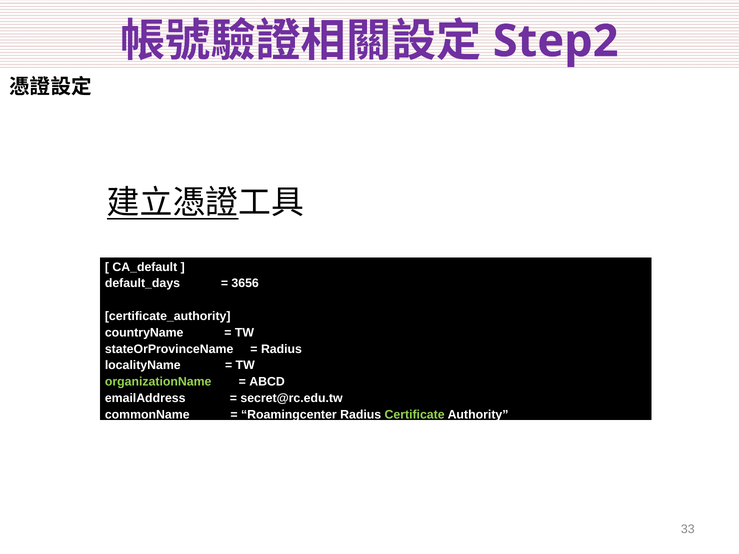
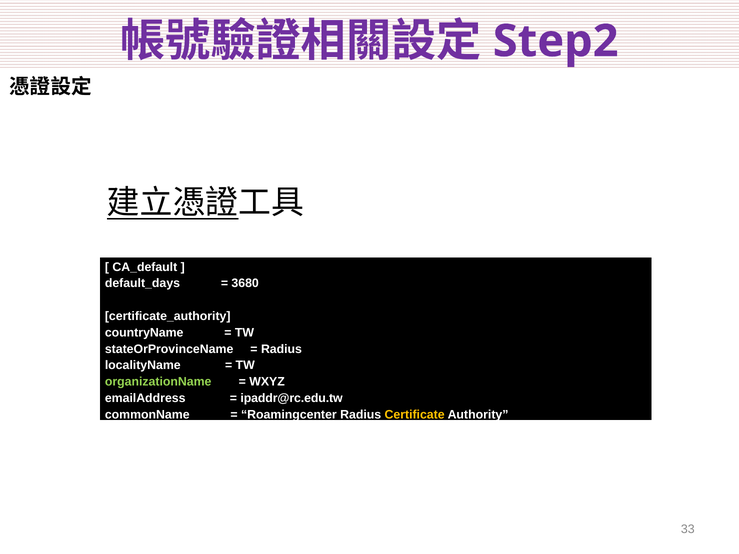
3656: 3656 -> 3680
ABCD: ABCD -> WXYZ
secret@rc.edu.tw: secret@rc.edu.tw -> ipaddr@rc.edu.tw
Certificate colour: light green -> yellow
